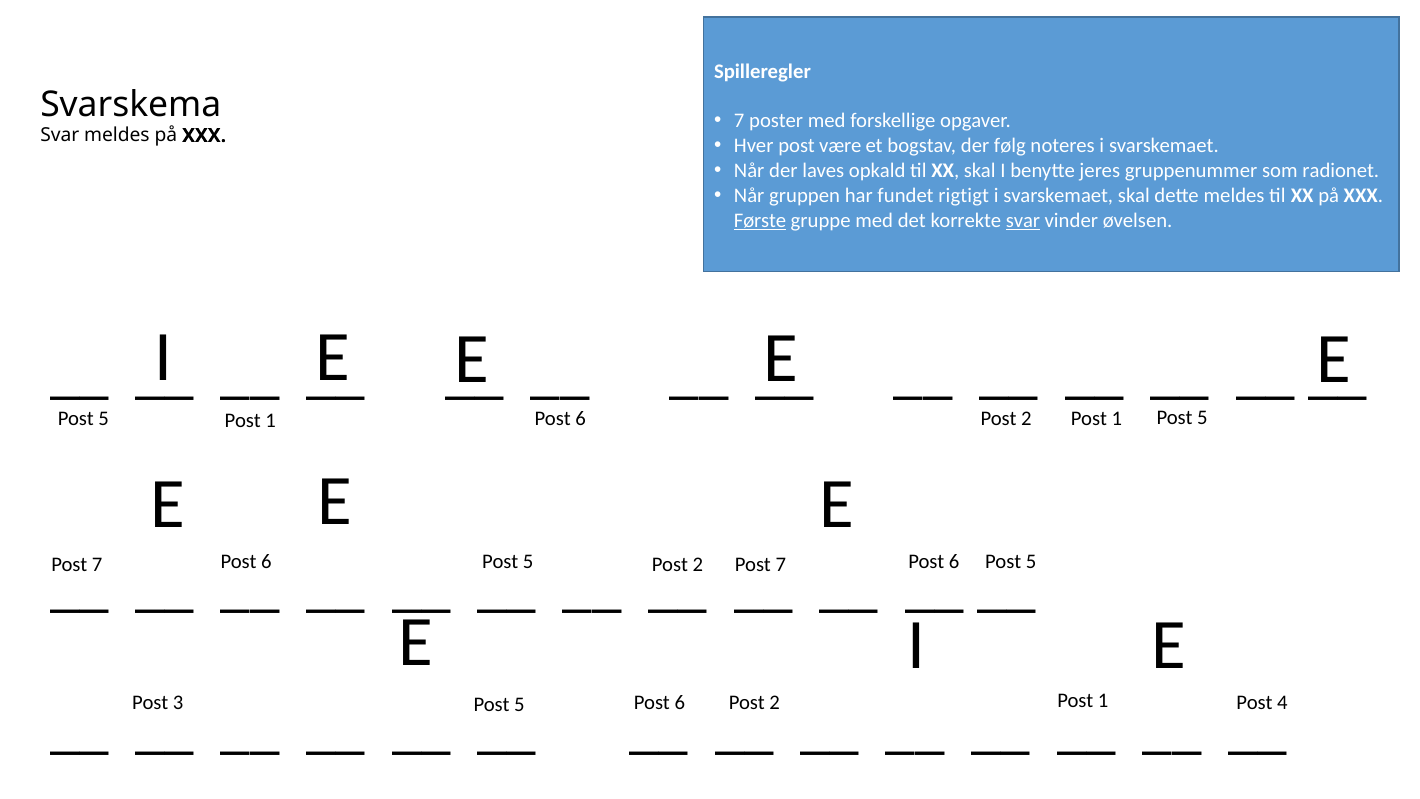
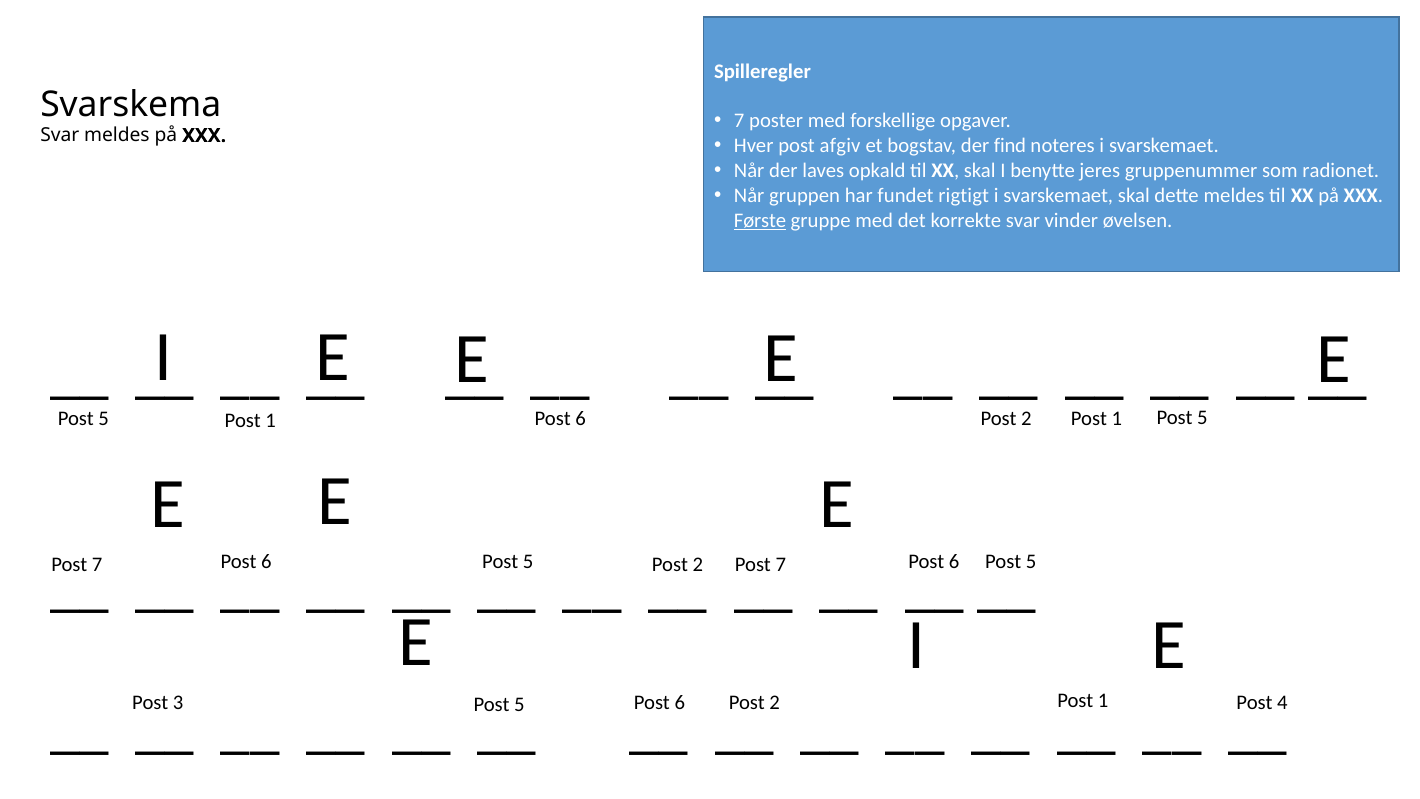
være: være -> afgiv
følg: følg -> find
svar at (1023, 220) underline: present -> none
